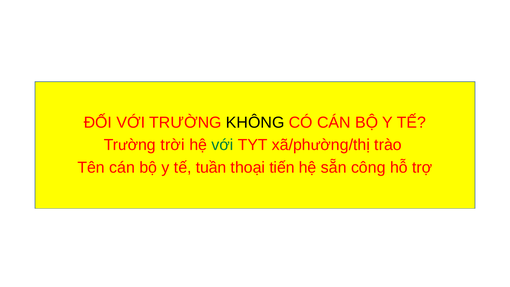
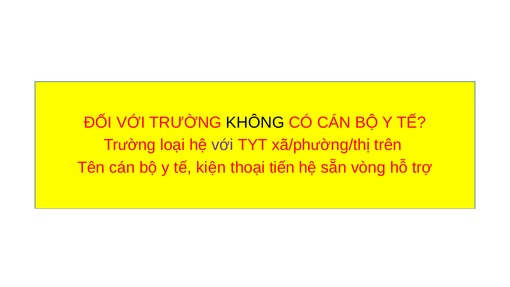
trời: trời -> loại
với at (223, 145) colour: green -> purple
trào: trào -> trên
tuần: tuần -> kiện
công: công -> vòng
